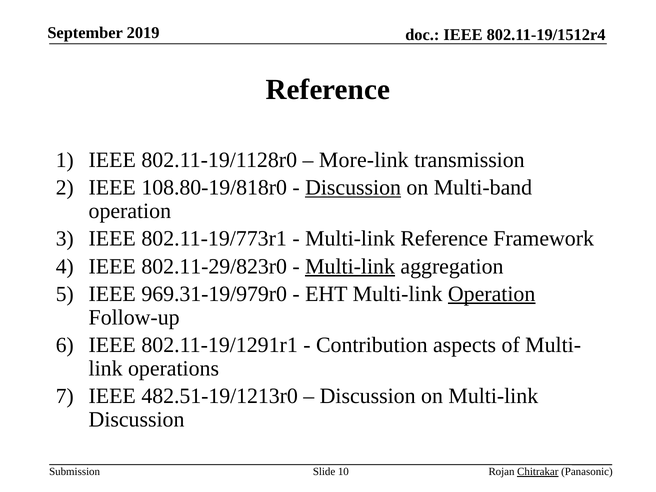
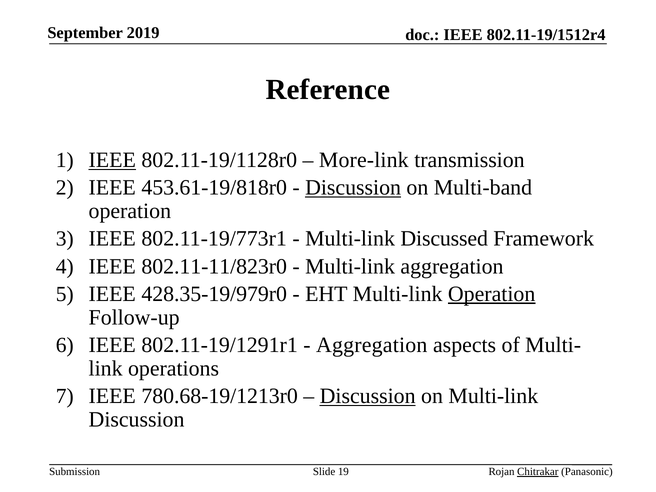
IEEE at (112, 160) underline: none -> present
108.80-19/818r0: 108.80-19/818r0 -> 453.61-19/818r0
Multi-link Reference: Reference -> Discussed
802.11-29/823r0: 802.11-29/823r0 -> 802.11-11/823r0
Multi-link at (350, 266) underline: present -> none
969.31-19/979r0: 969.31-19/979r0 -> 428.35-19/979r0
Contribution at (372, 345): Contribution -> Aggregation
482.51-19/1213r0: 482.51-19/1213r0 -> 780.68-19/1213r0
Discussion at (368, 396) underline: none -> present
10: 10 -> 19
